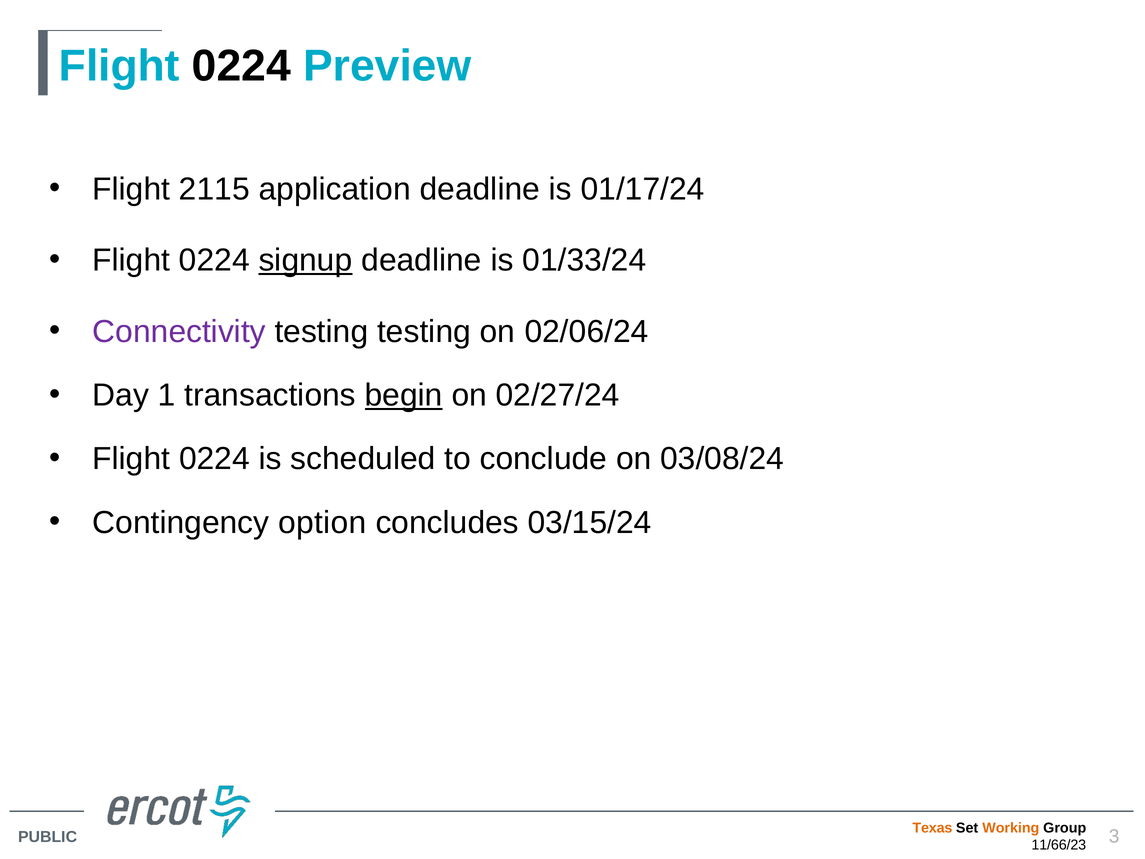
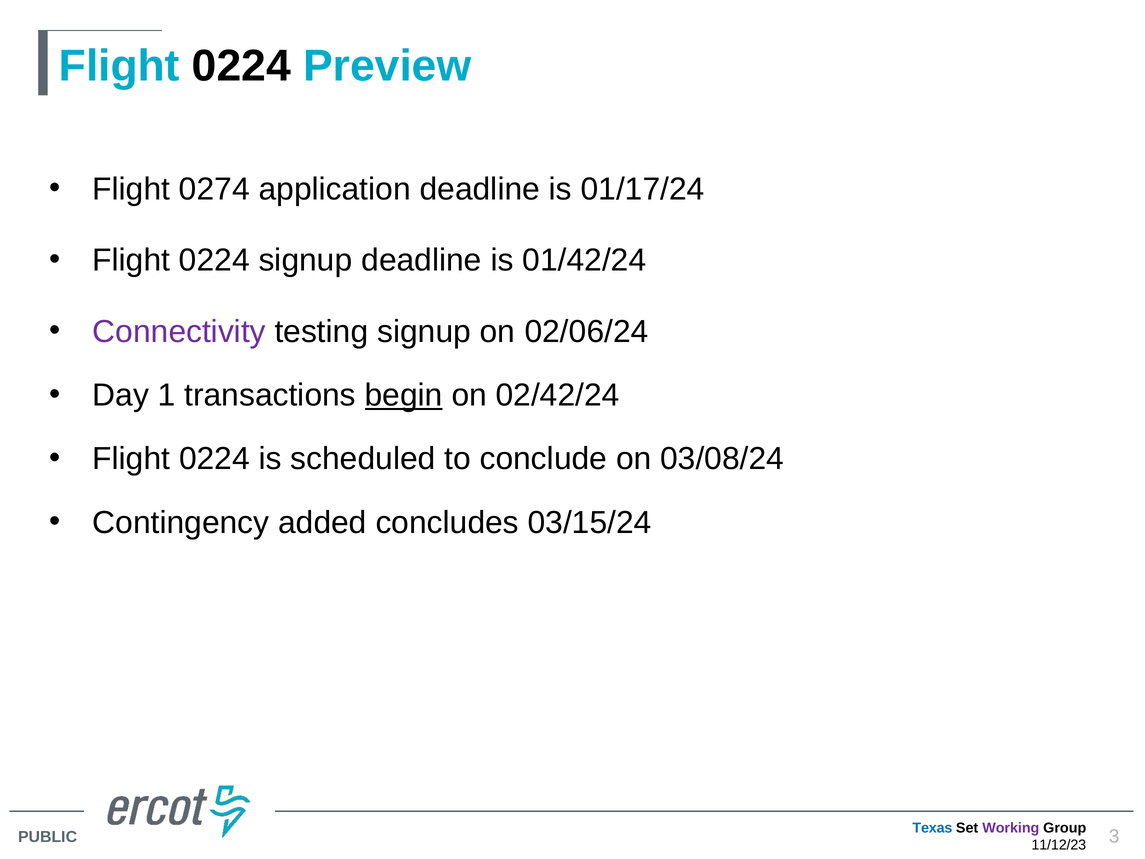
2115: 2115 -> 0274
signup at (305, 260) underline: present -> none
01/33/24: 01/33/24 -> 01/42/24
testing testing: testing -> signup
02/27/24: 02/27/24 -> 02/42/24
option: option -> added
Texas colour: orange -> blue
Working colour: orange -> purple
11/66/23: 11/66/23 -> 11/12/23
